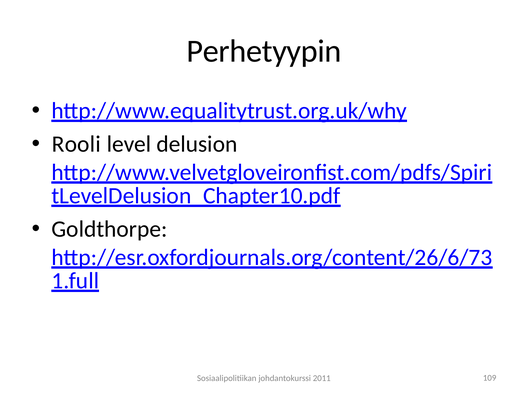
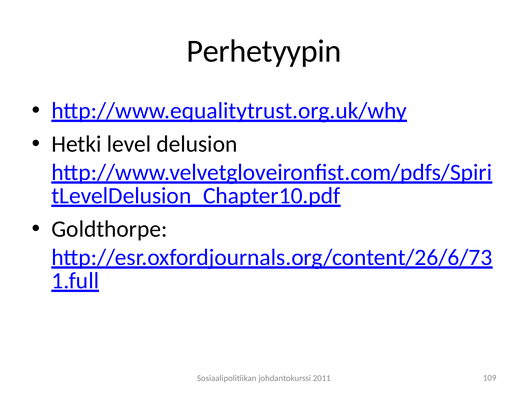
Rooli: Rooli -> Hetki
